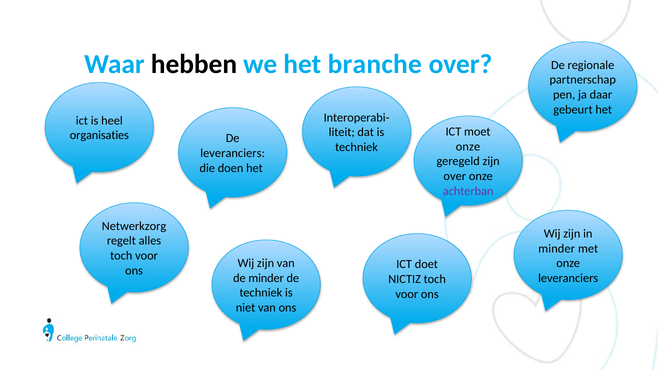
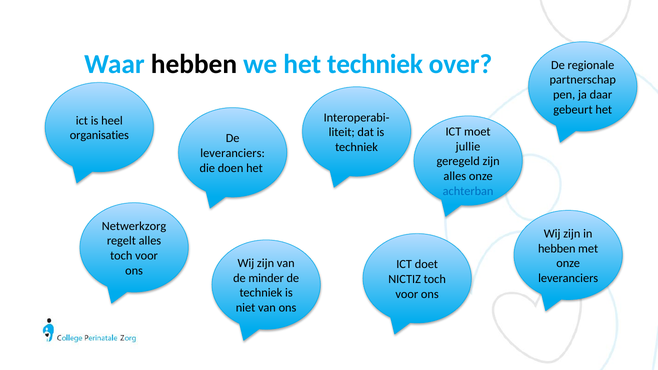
het branche: branche -> techniek
onze at (468, 147): onze -> jullie
over at (455, 176): over -> alles
achterban colour: purple -> blue
minder at (557, 249): minder -> hebben
